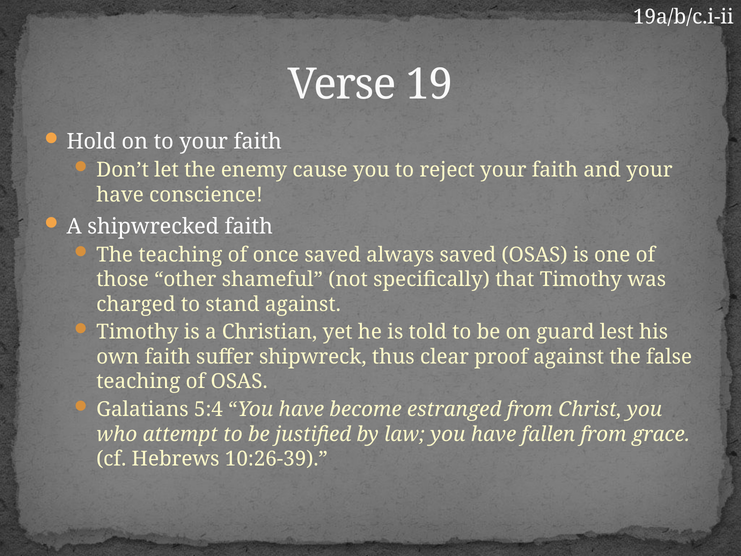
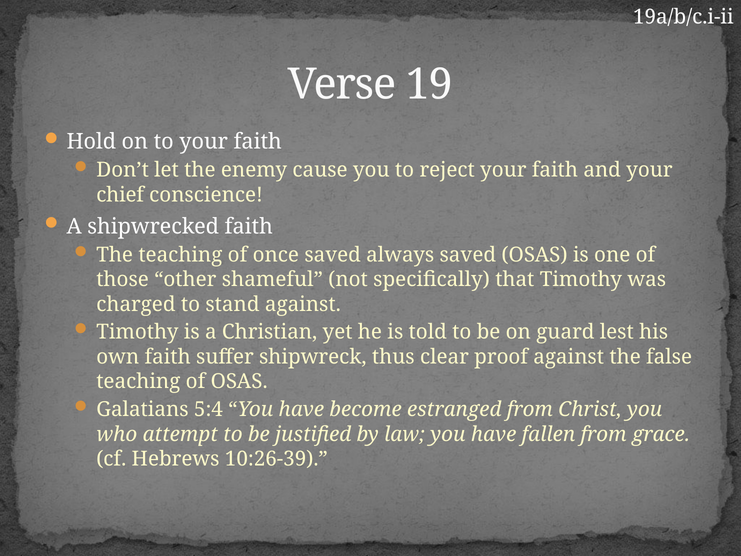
have at (120, 195): have -> chief
